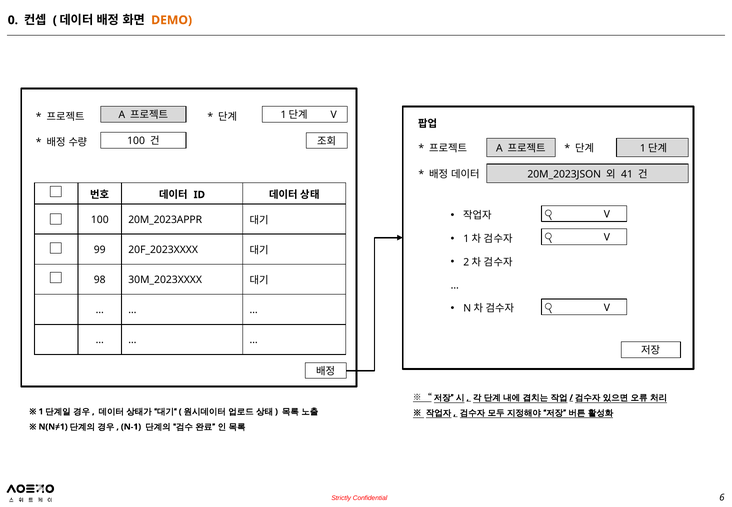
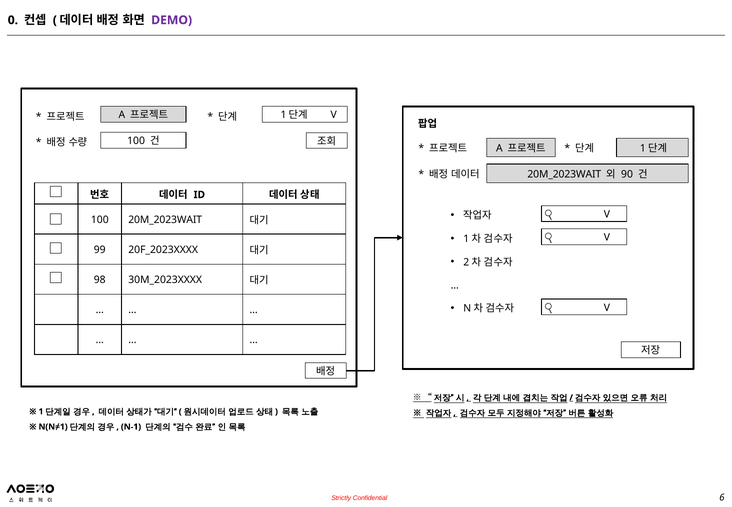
DEMO colour: orange -> purple
20M_2023JSON at (564, 174): 20M_2023JSON -> 20M_2023WAIT
41: 41 -> 90
100 20M_2023APPR: 20M_2023APPR -> 20M_2023WAIT
